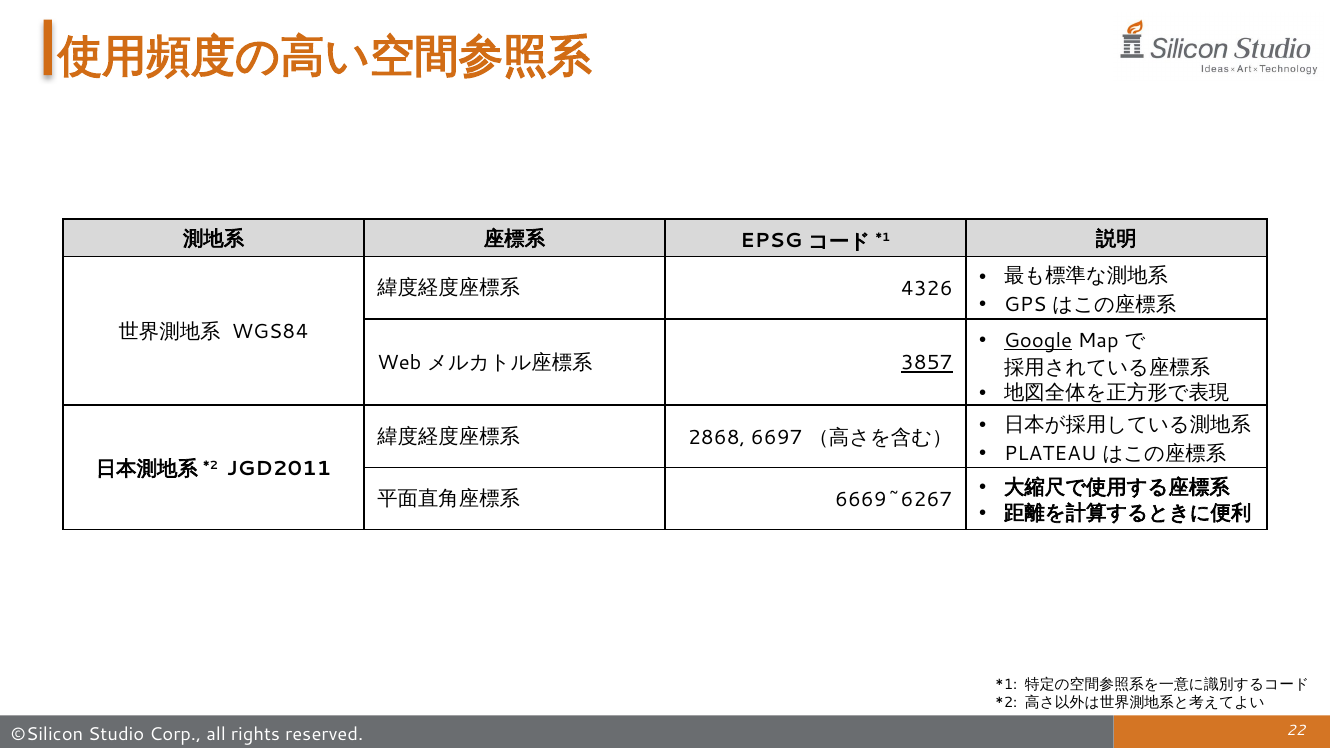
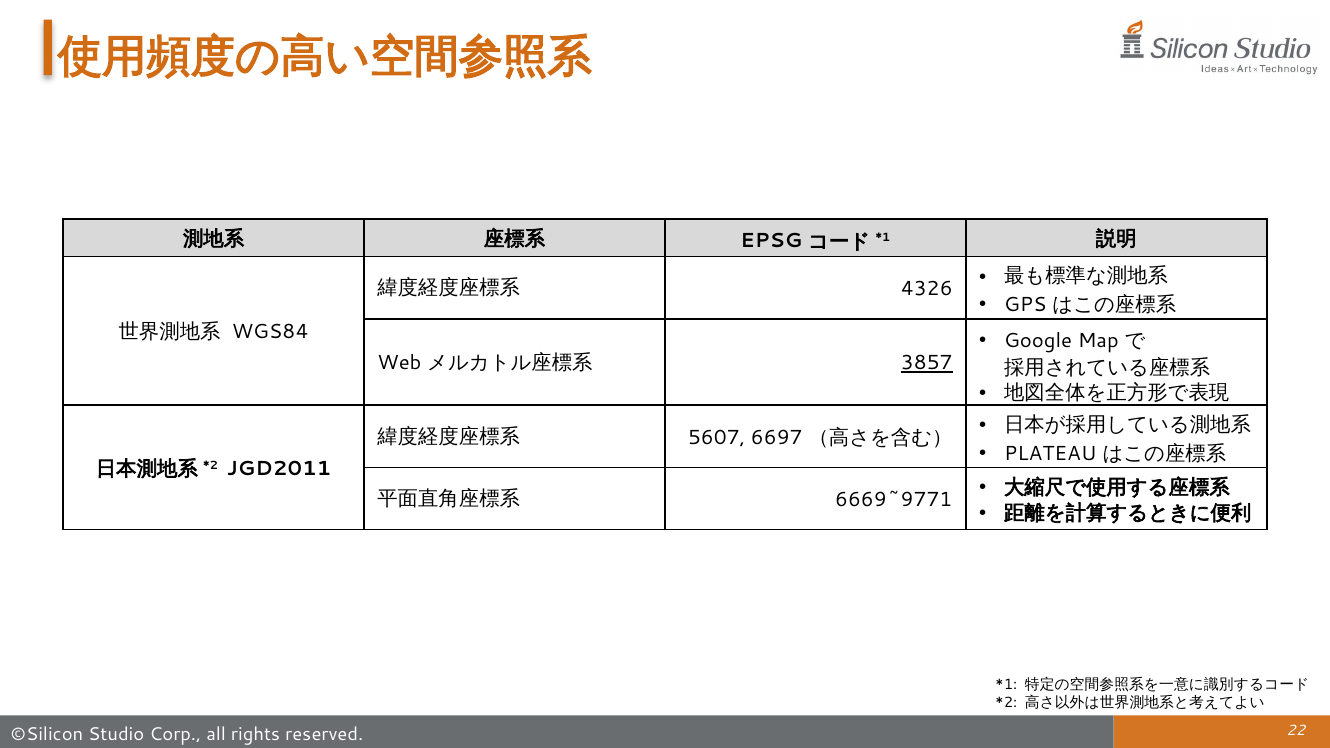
Google underline: present -> none
2868: 2868 -> 5607
6669~6267: 6669~6267 -> 6669~9771
